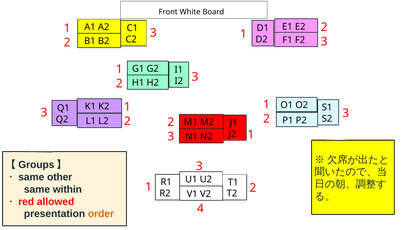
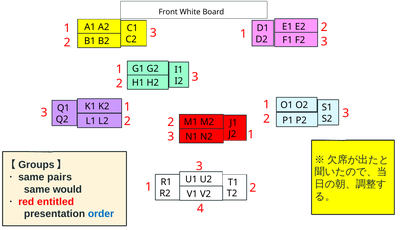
other: other -> pairs
within: within -> would
allowed: allowed -> entitled
order colour: orange -> blue
